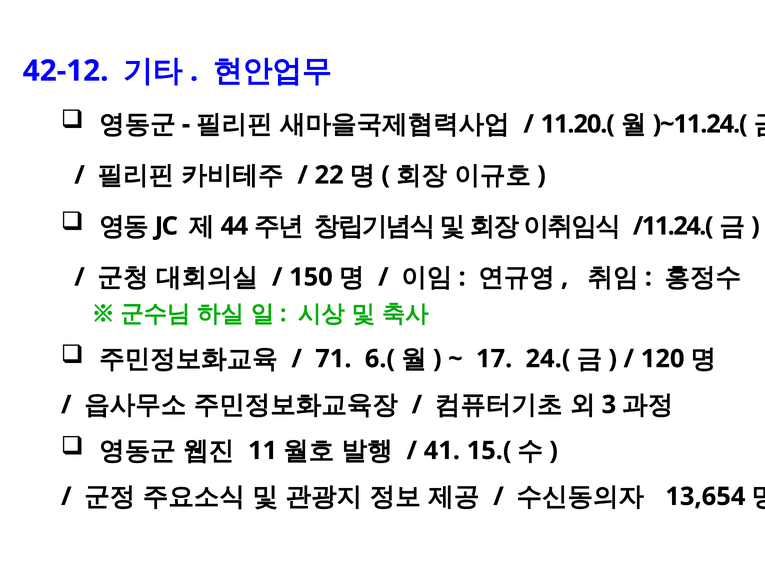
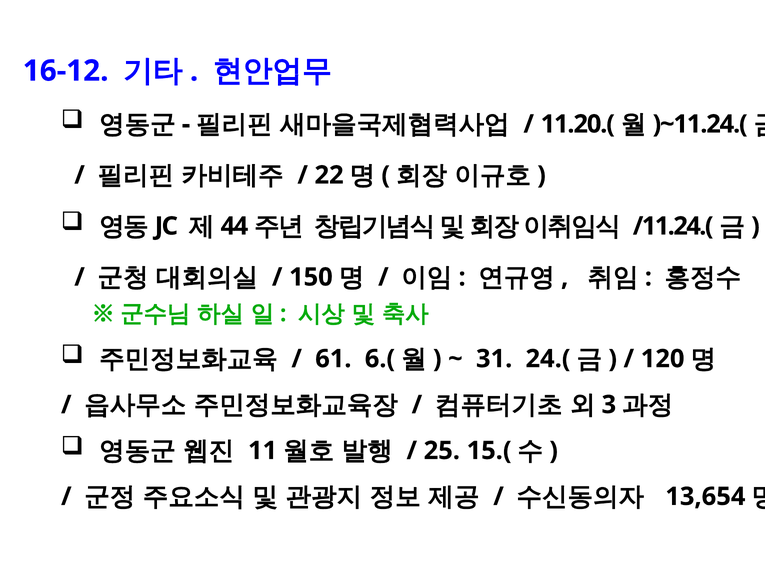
42-12: 42-12 -> 16-12
71: 71 -> 61
17: 17 -> 31
41: 41 -> 25
